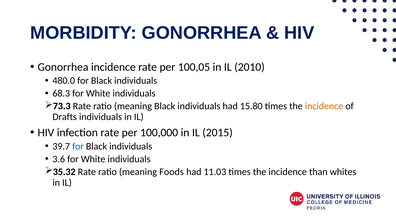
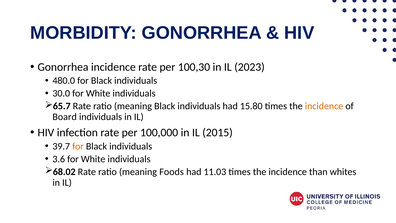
100,05: 100,05 -> 100,30
2010: 2010 -> 2023
68.3: 68.3 -> 30.0
73.3: 73.3 -> 65.7
Drafts: Drafts -> Board
for at (78, 146) colour: blue -> orange
35.32: 35.32 -> 68.02
